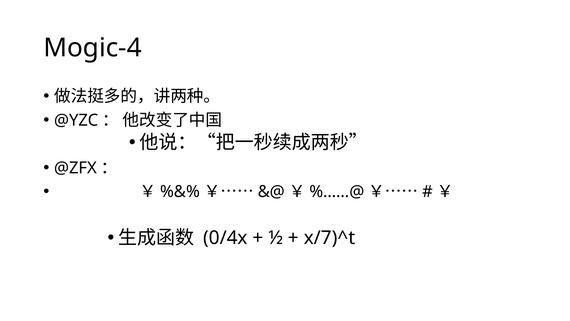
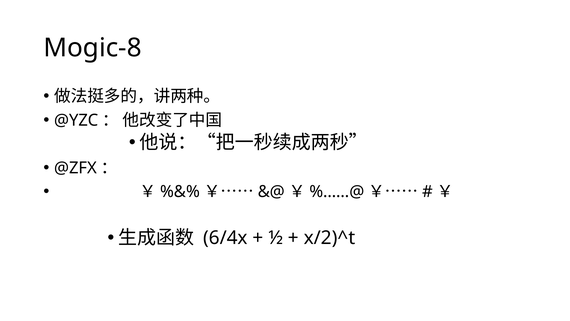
Mogic-4: Mogic-4 -> Mogic-8
0/4x: 0/4x -> 6/4x
x/7)^t: x/7)^t -> x/2)^t
